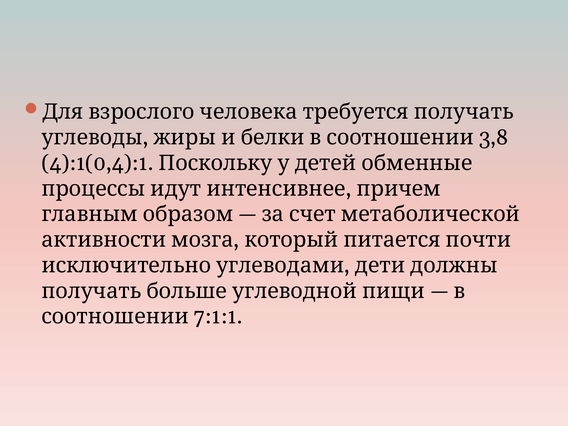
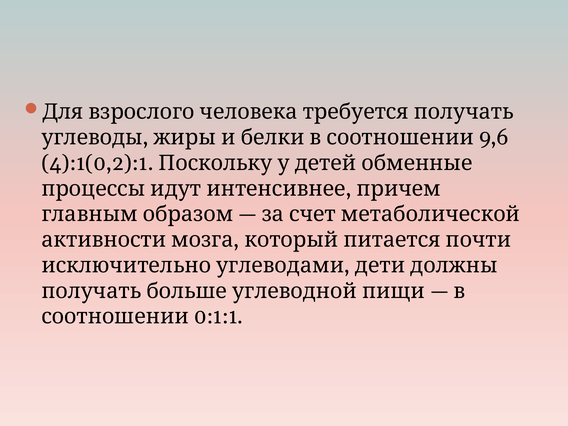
3,8: 3,8 -> 9,6
4):1(0,4):1: 4):1(0,4):1 -> 4):1(0,2):1
7:1:1: 7:1:1 -> 0:1:1
